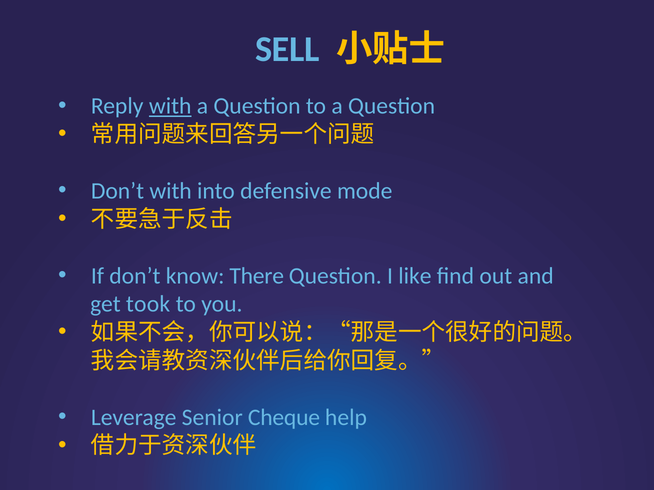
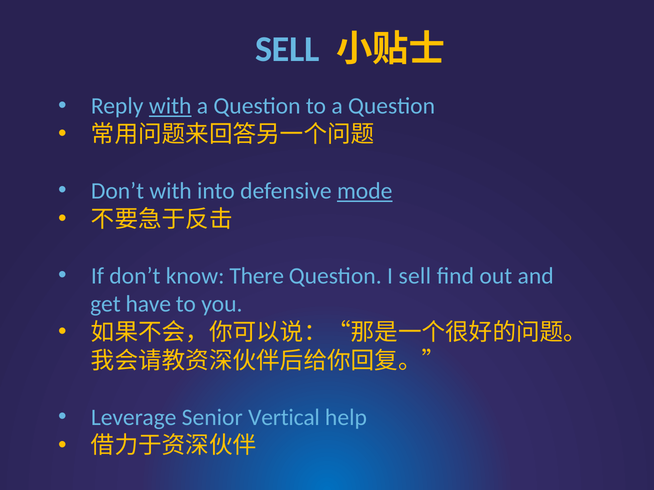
mode underline: none -> present
I like: like -> sell
took: took -> have
Cheque: Cheque -> Vertical
